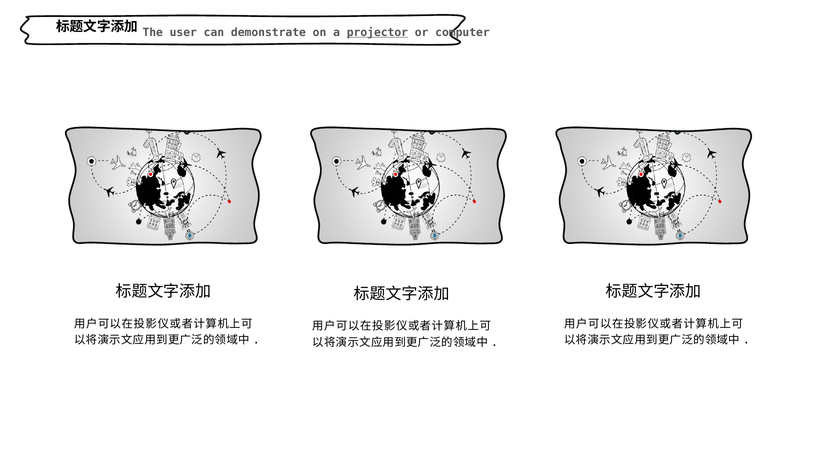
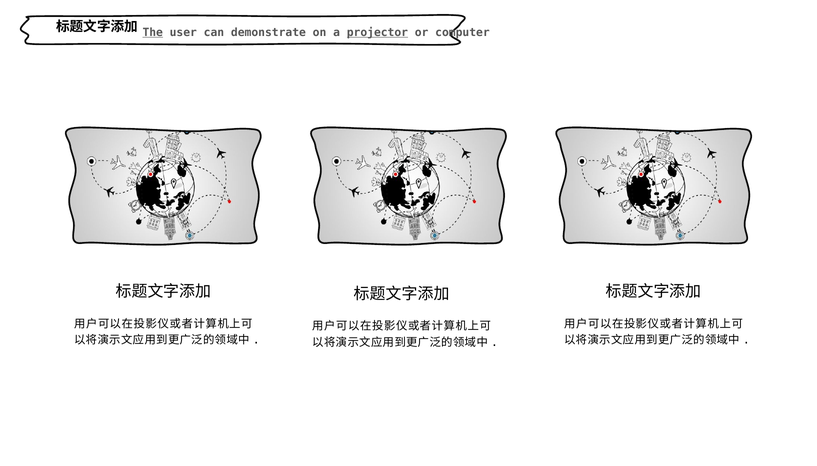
The underline: none -> present
